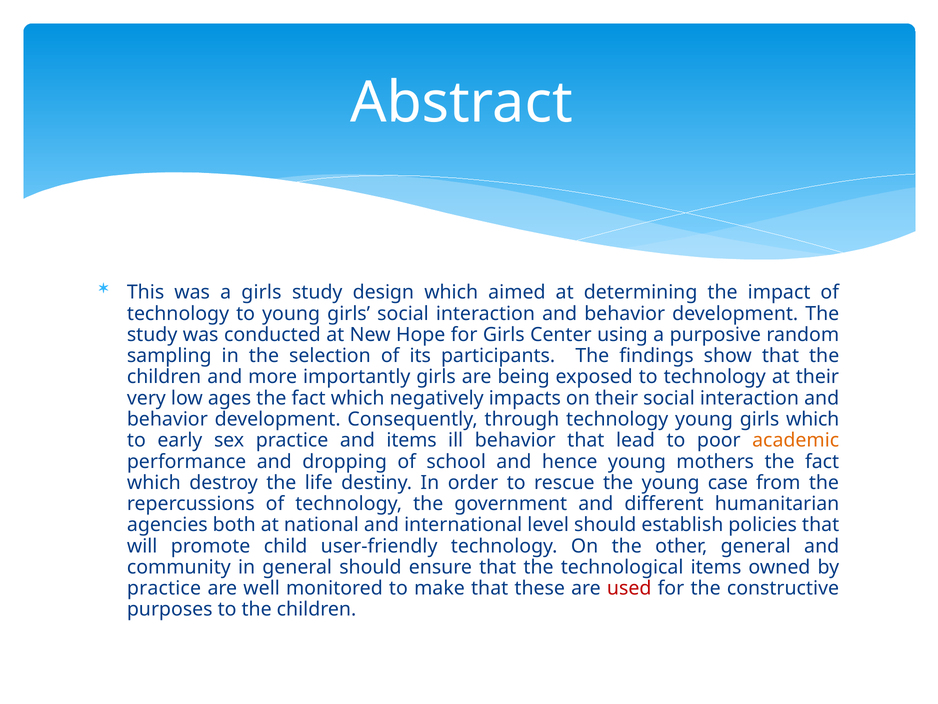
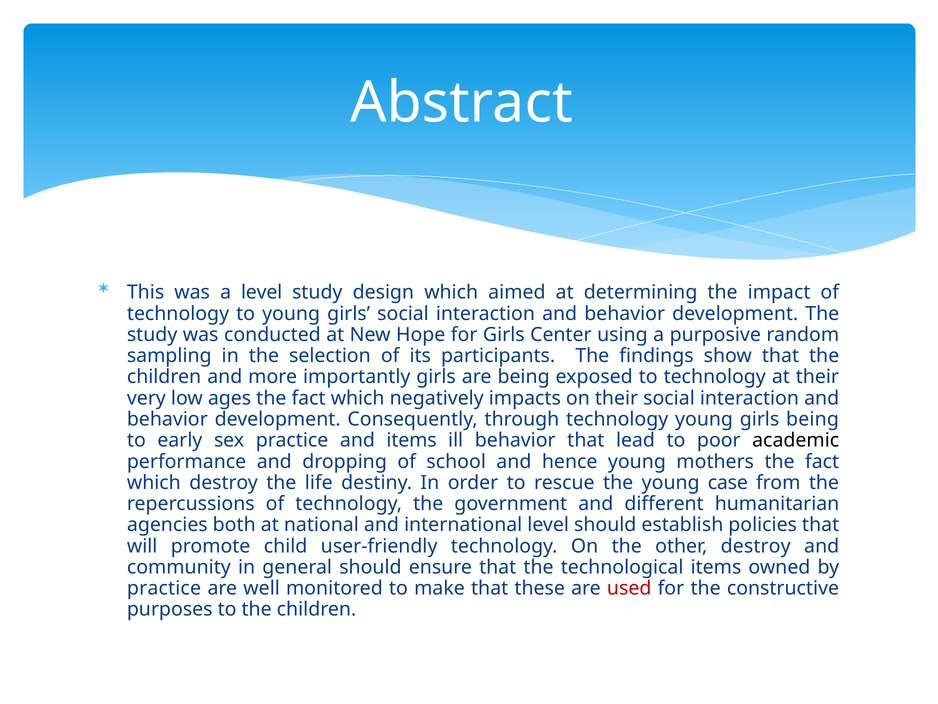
a girls: girls -> level
girls which: which -> being
academic colour: orange -> black
other general: general -> destroy
